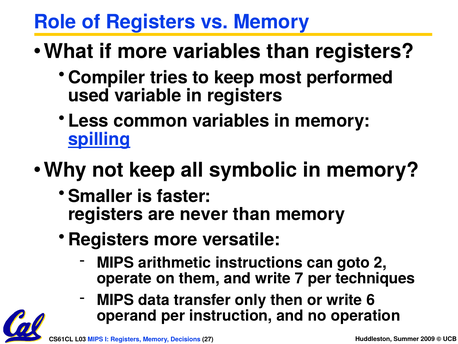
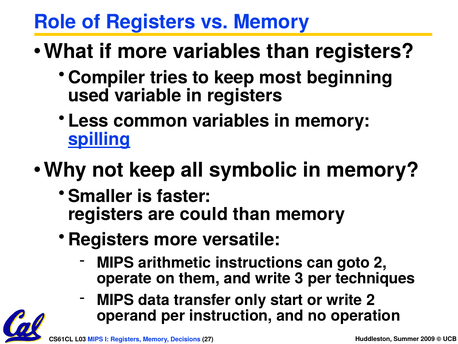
performed: performed -> beginning
never: never -> could
7: 7 -> 3
then: then -> start
write 6: 6 -> 2
